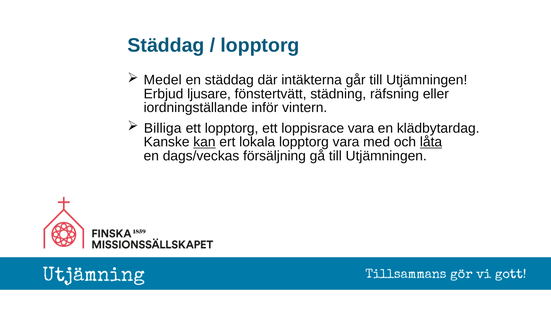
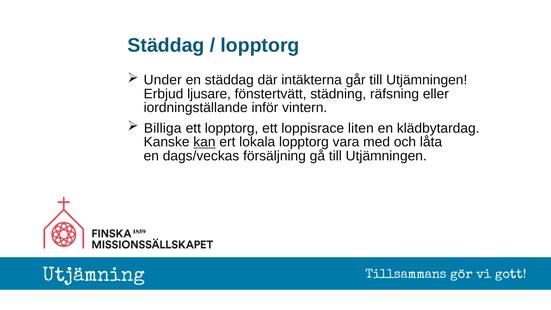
Medel: Medel -> Under
loppisrace vara: vara -> liten
låta underline: present -> none
